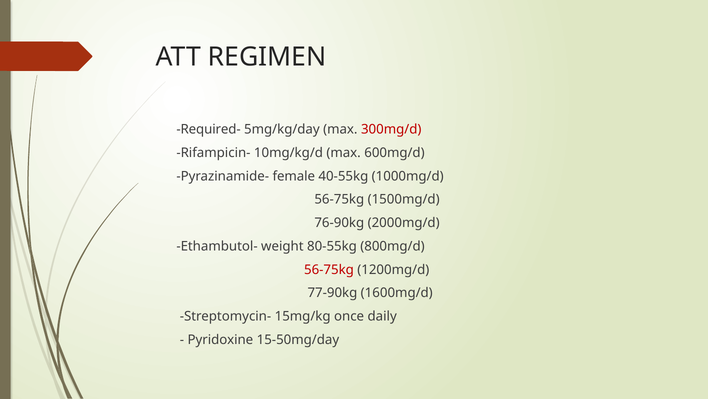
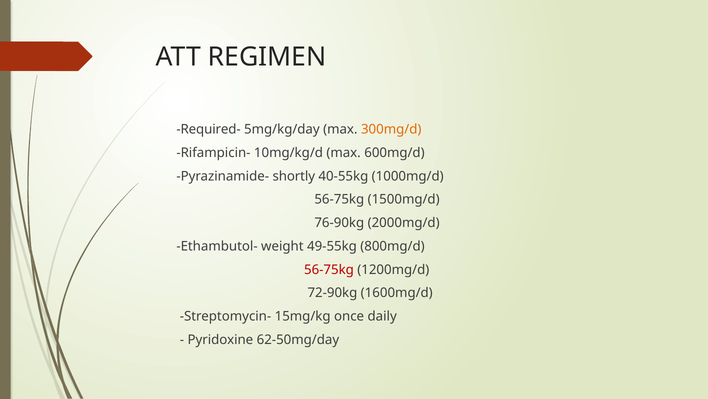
300mg/d colour: red -> orange
female: female -> shortly
80-55kg: 80-55kg -> 49-55kg
77-90kg: 77-90kg -> 72-90kg
15-50mg/day: 15-50mg/day -> 62-50mg/day
